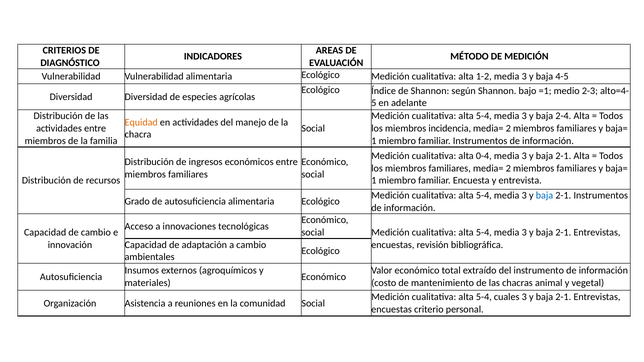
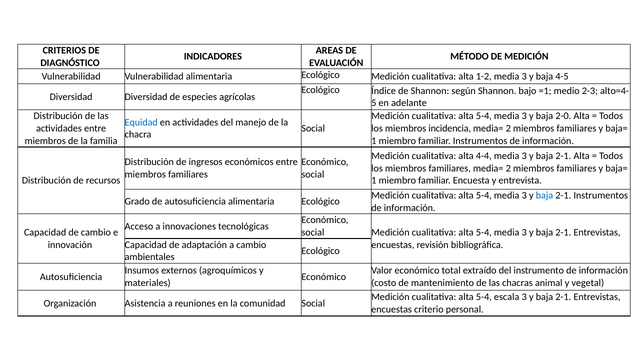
2-4: 2-4 -> 2-0
Equidad colour: orange -> blue
0-4: 0-4 -> 4-4
cuales: cuales -> escala
